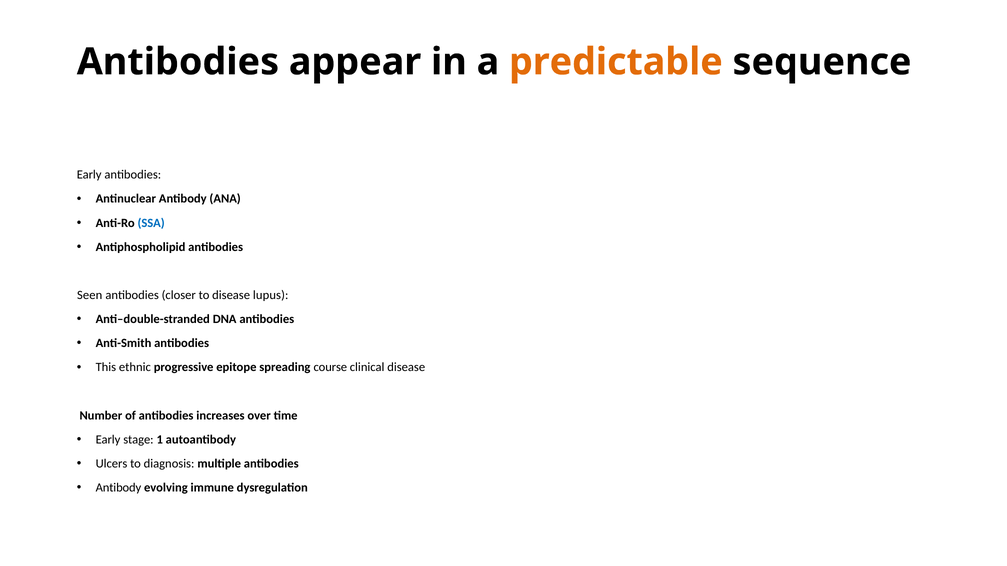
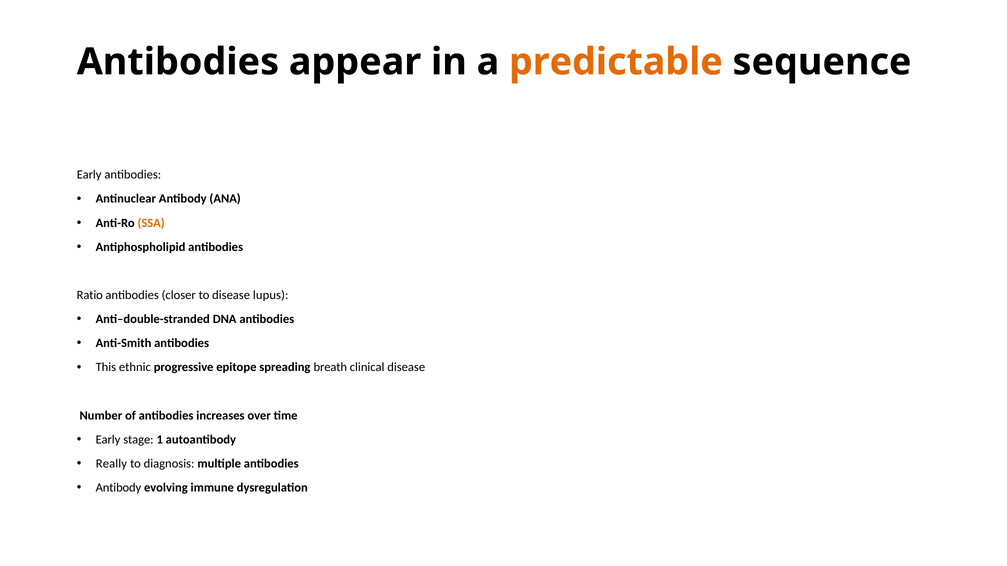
SSA colour: blue -> orange
Seen: Seen -> Ratio
course: course -> breath
Ulcers: Ulcers -> Really
